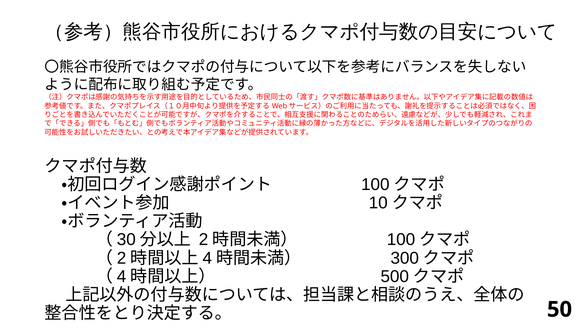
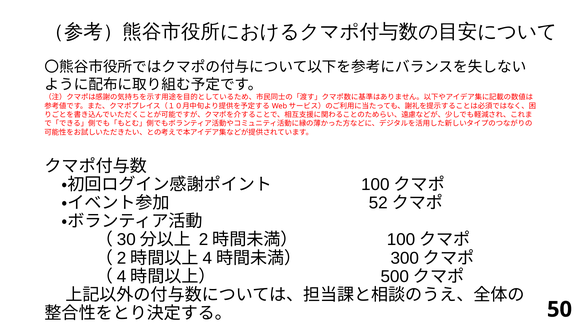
10: 10 -> 52
